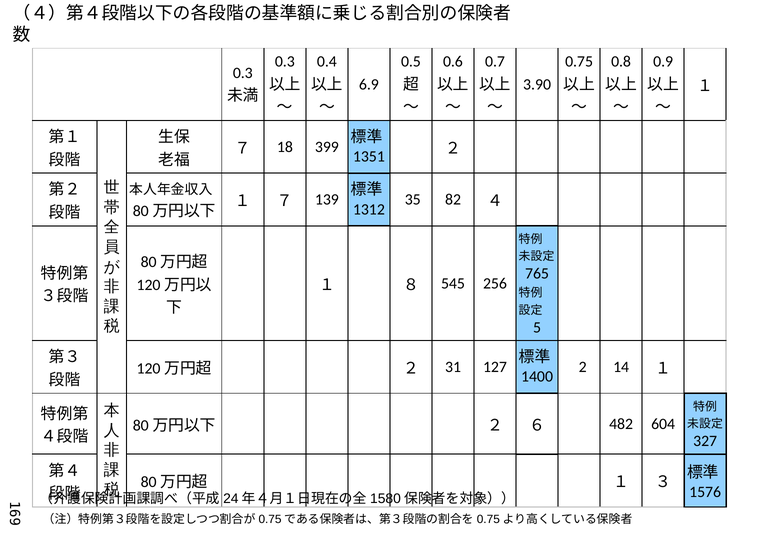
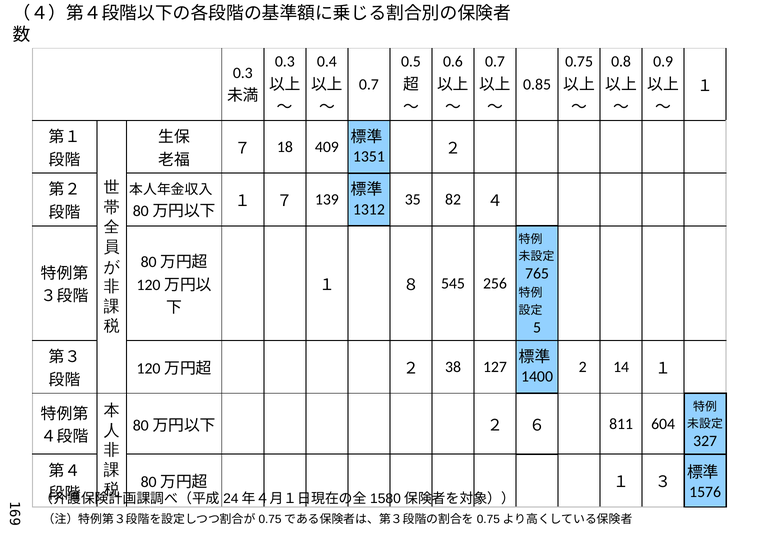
6.9 at (369, 85): 6.9 -> 0.7
3.90: 3.90 -> 0.85
399: 399 -> 409
31: 31 -> 38
482: 482 -> 811
